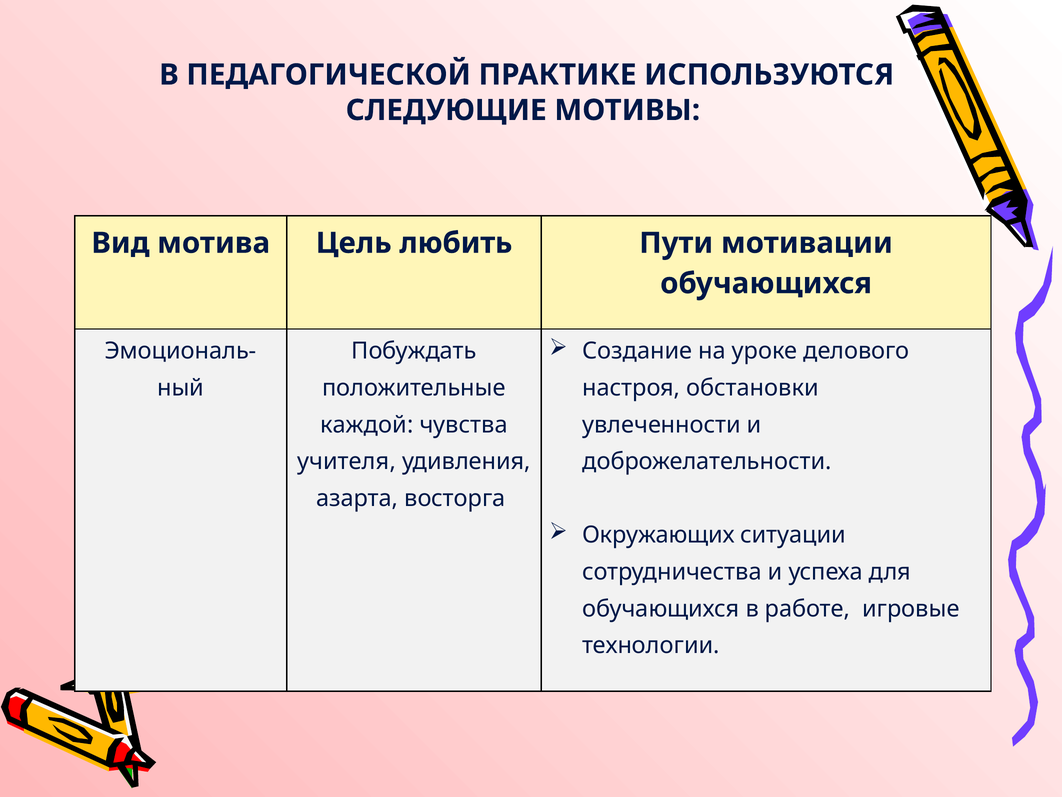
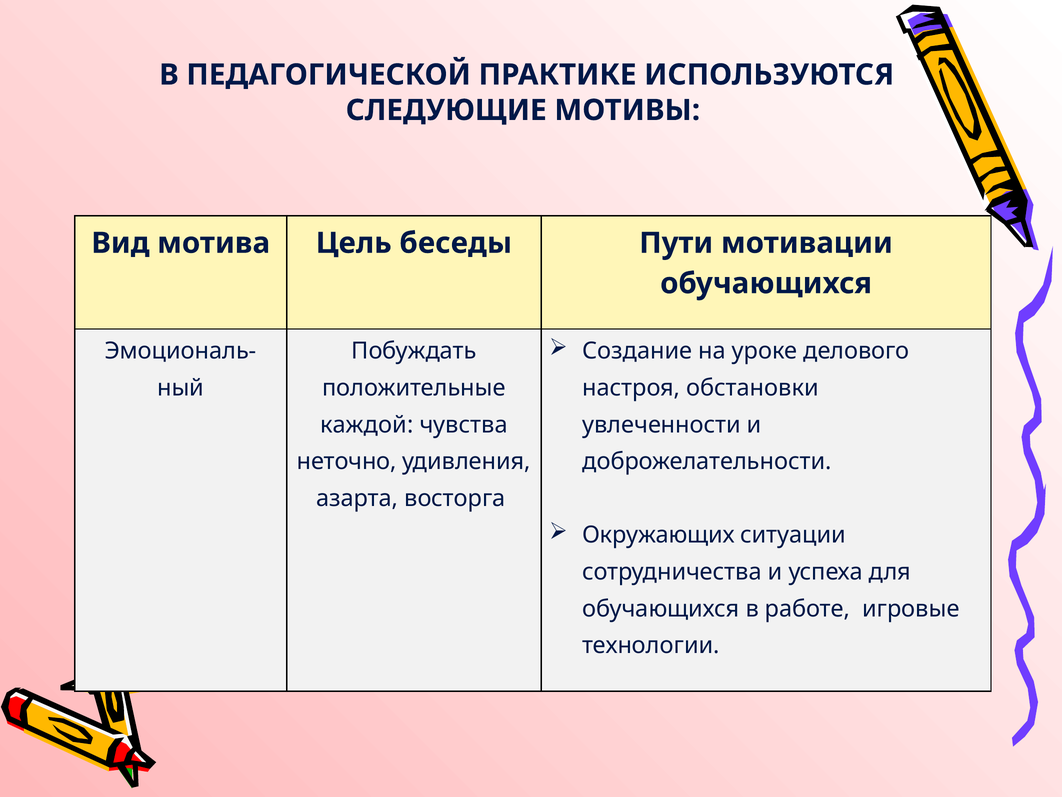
любить: любить -> беседы
учителя: учителя -> неточно
